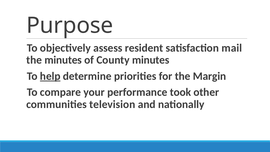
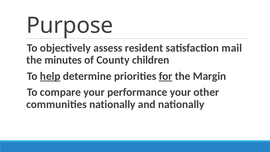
County minutes: minutes -> children
for underline: none -> present
performance took: took -> your
communities television: television -> nationally
